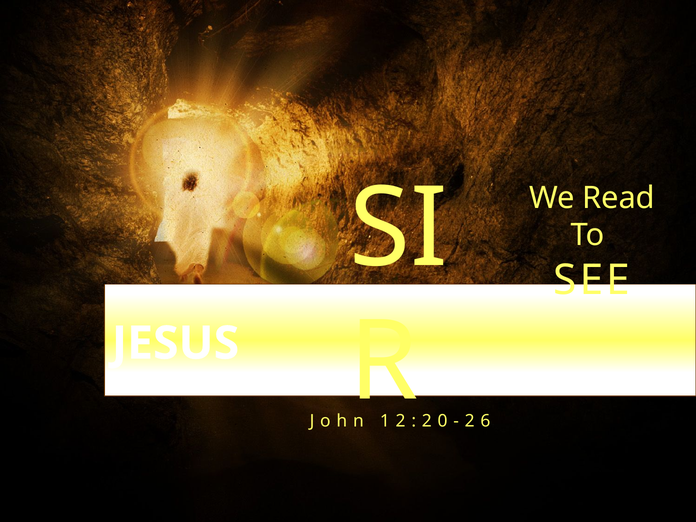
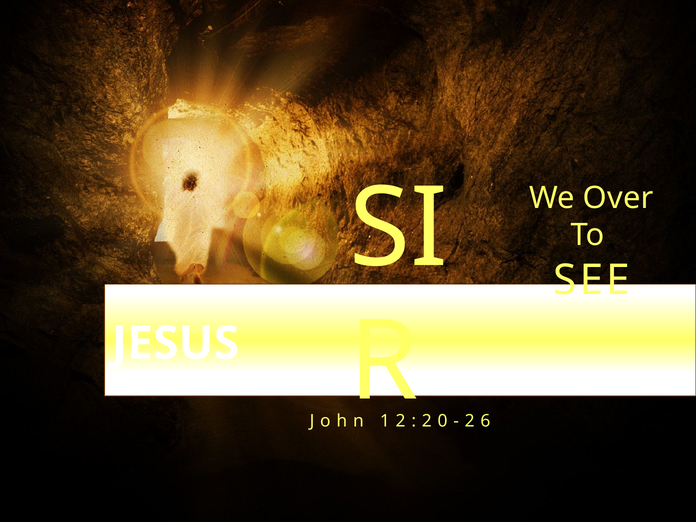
Read: Read -> Over
